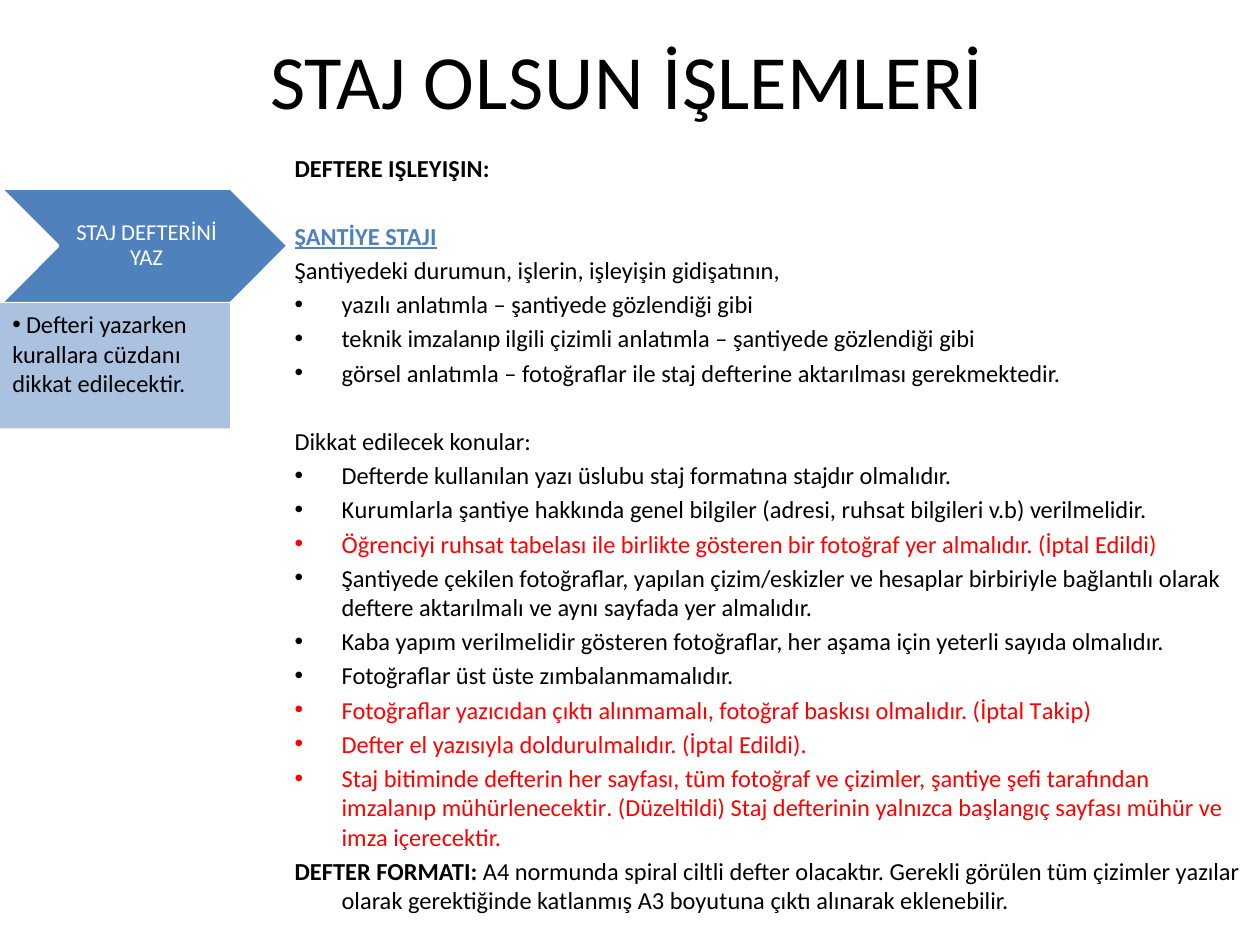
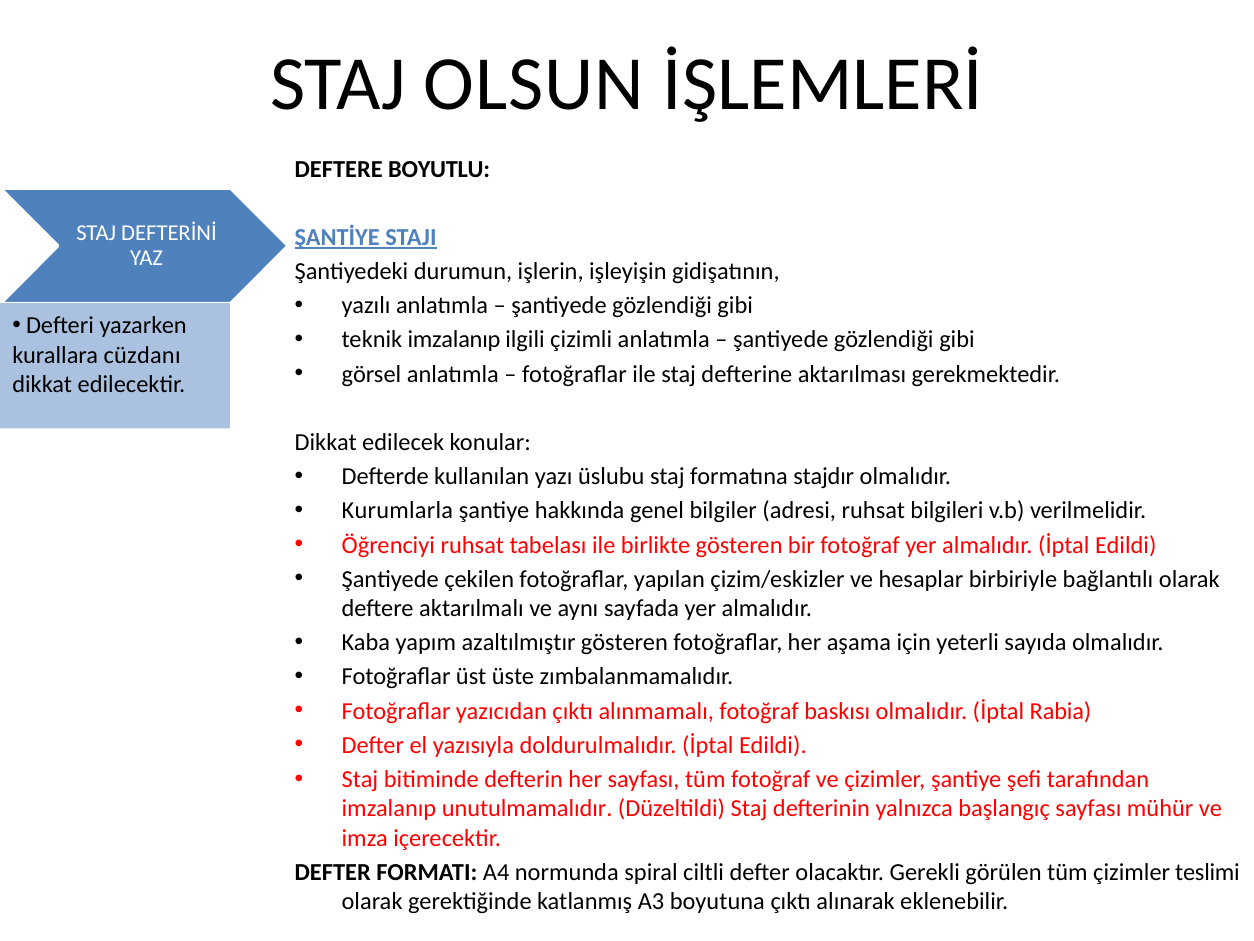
DEFTERE IŞLEYIŞIN: IŞLEYIŞIN -> BOYUTLU
yapım verilmelidir: verilmelidir -> azaltılmıştır
Takip: Takip -> Rabia
mühürlenecektir: mühürlenecektir -> unutulmamalıdır
yazılar: yazılar -> teslimi
